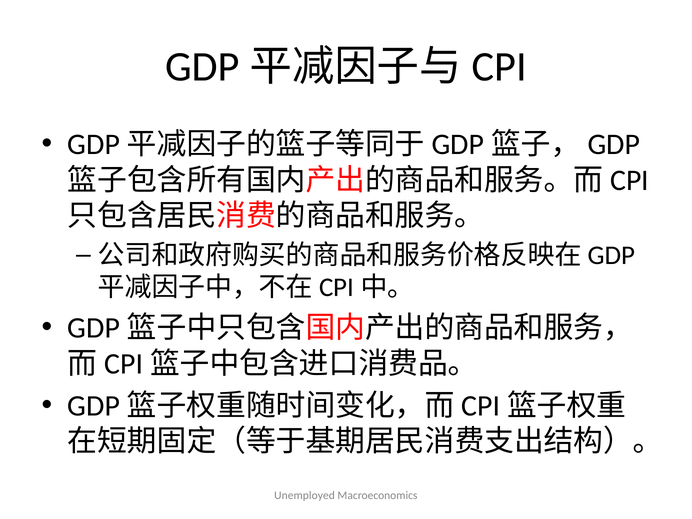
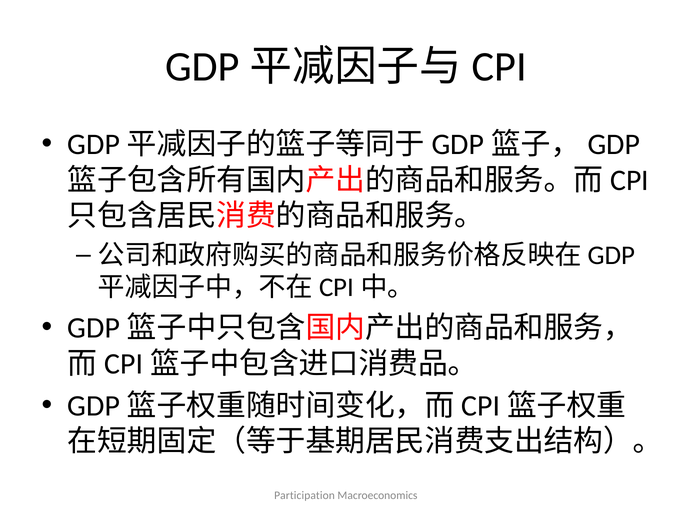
Unemployed: Unemployed -> Participation
